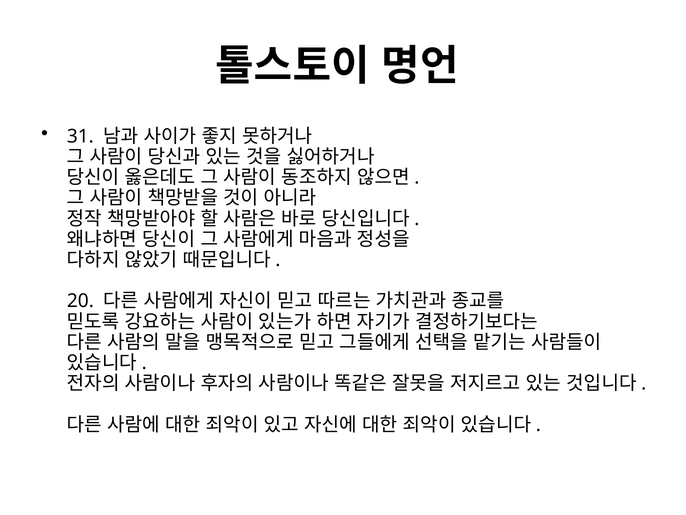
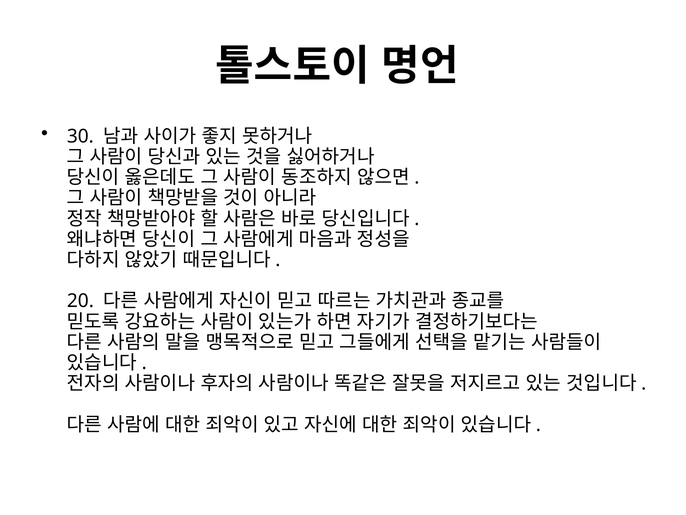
31: 31 -> 30
